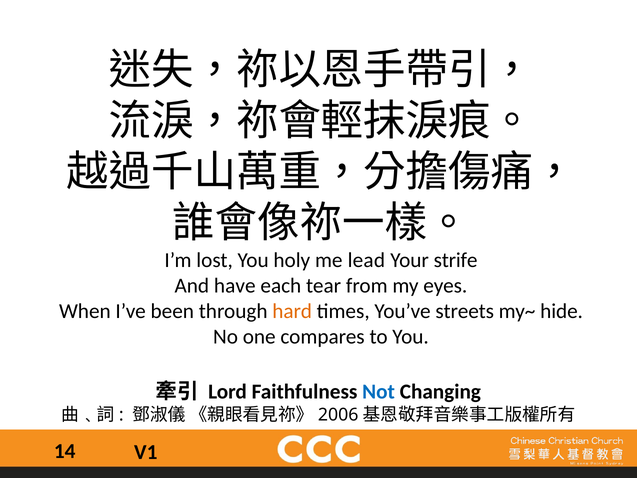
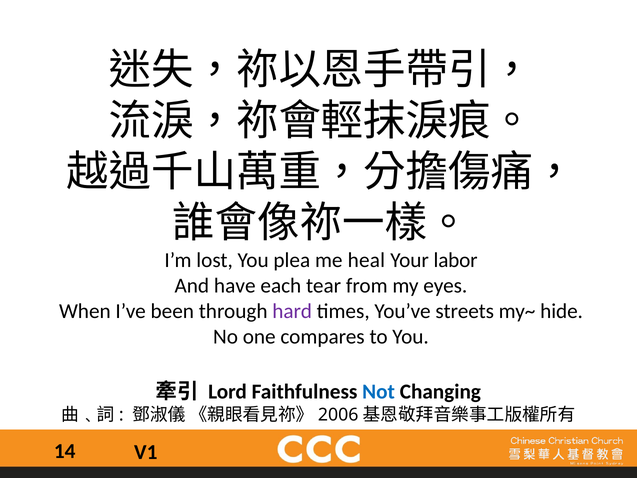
holy: holy -> plea
lead: lead -> heal
strife: strife -> labor
hard colour: orange -> purple
